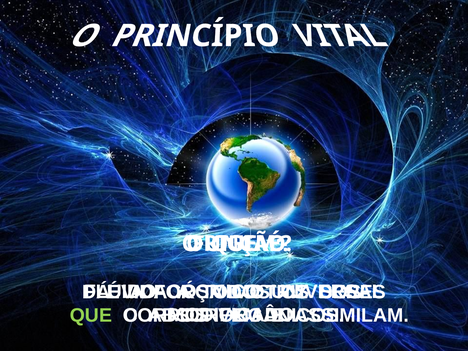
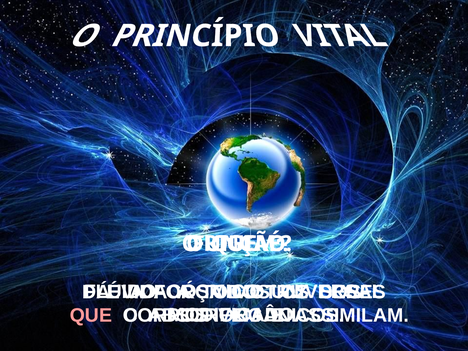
QUE at (91, 315) colour: light green -> pink
